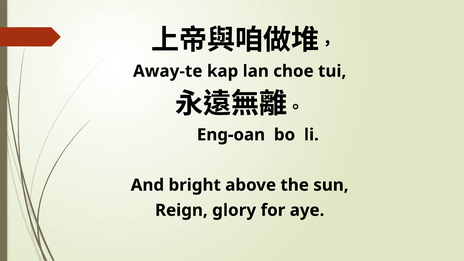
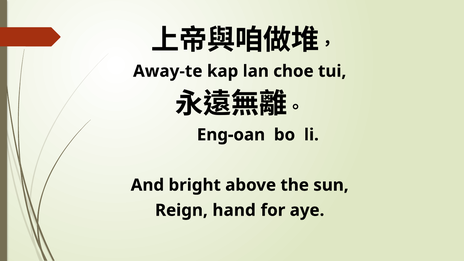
glory: glory -> hand
